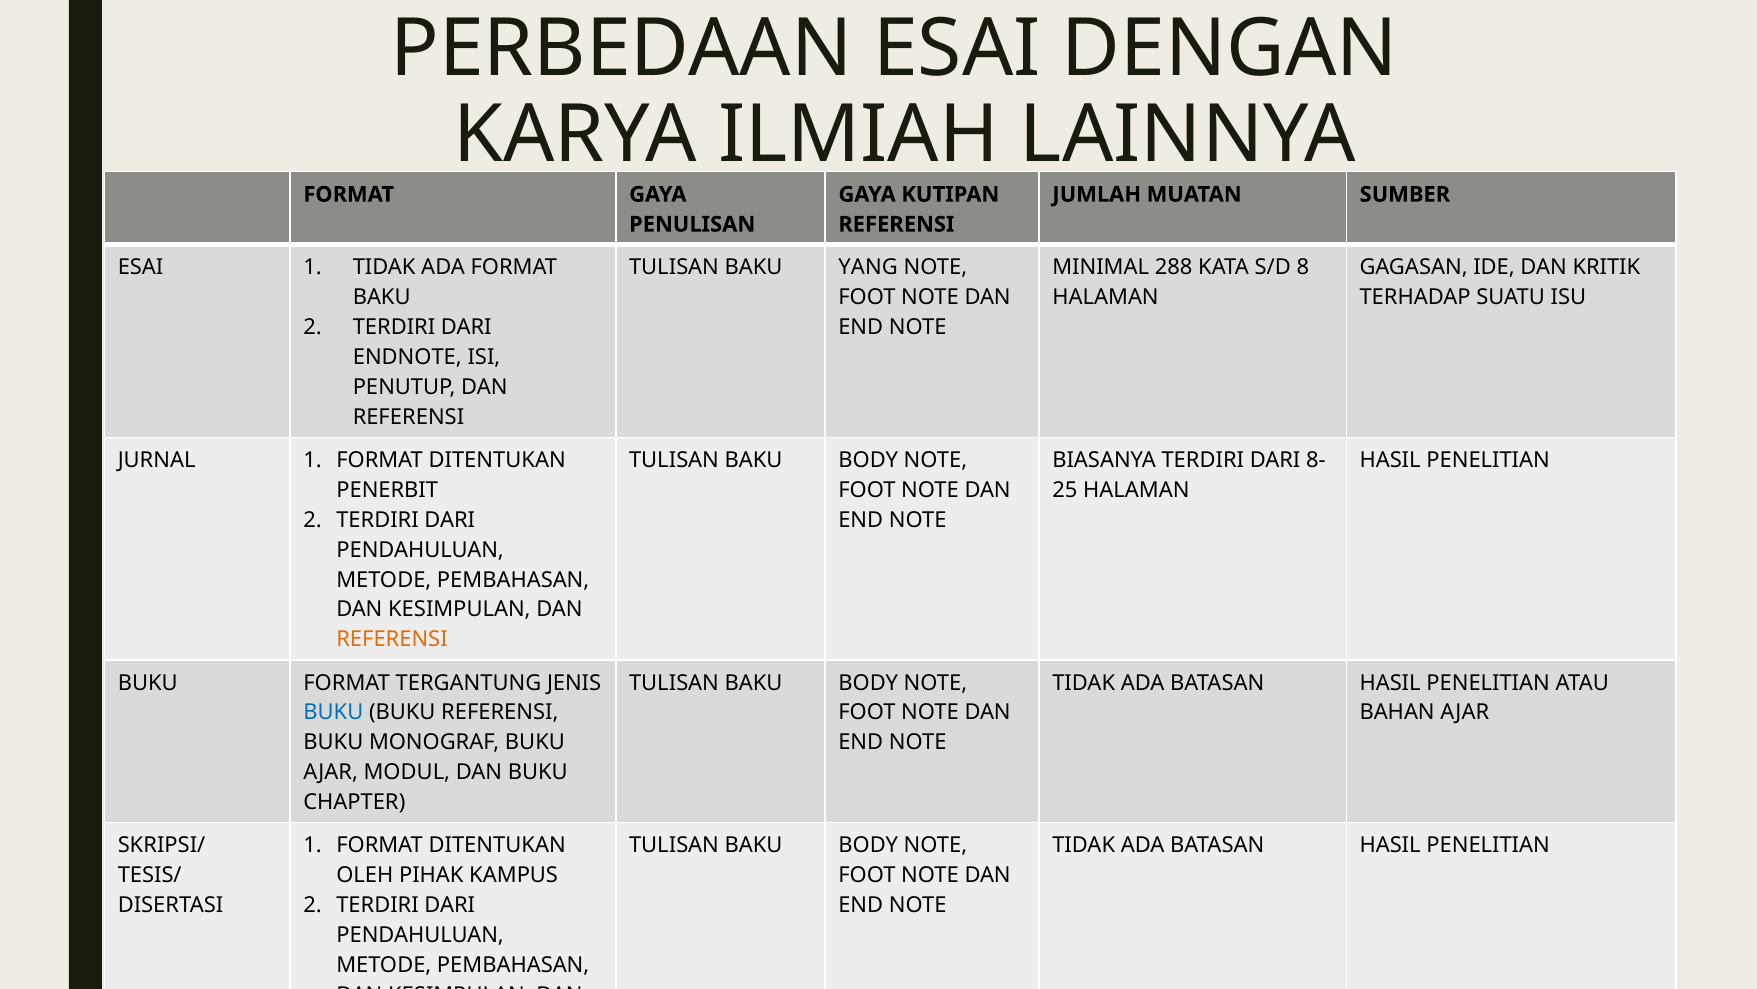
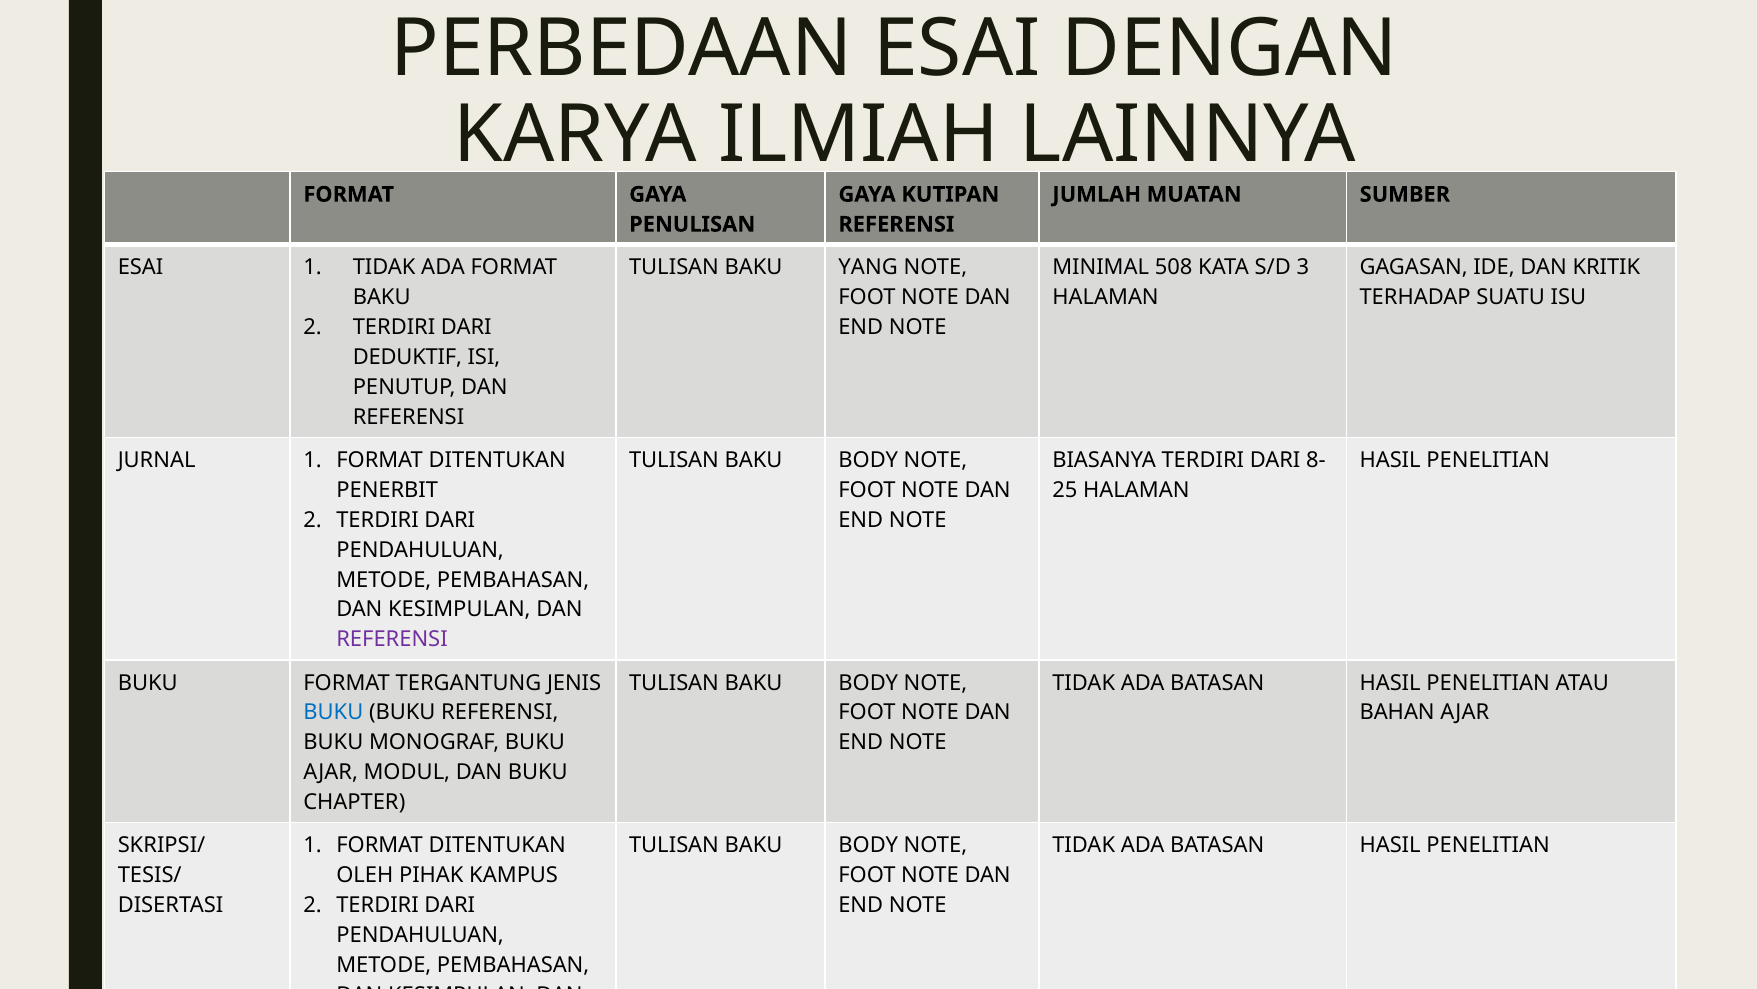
288: 288 -> 508
8: 8 -> 3
ENDNOTE: ENDNOTE -> DEDUKTIF
REFERENSI at (392, 639) colour: orange -> purple
